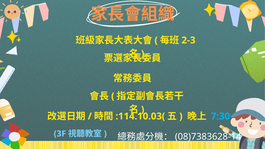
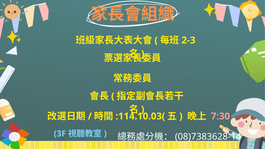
7:30 colour: light blue -> pink
